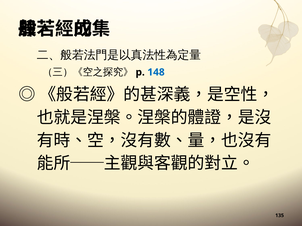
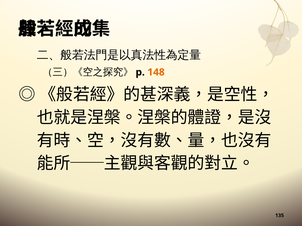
148 colour: blue -> orange
